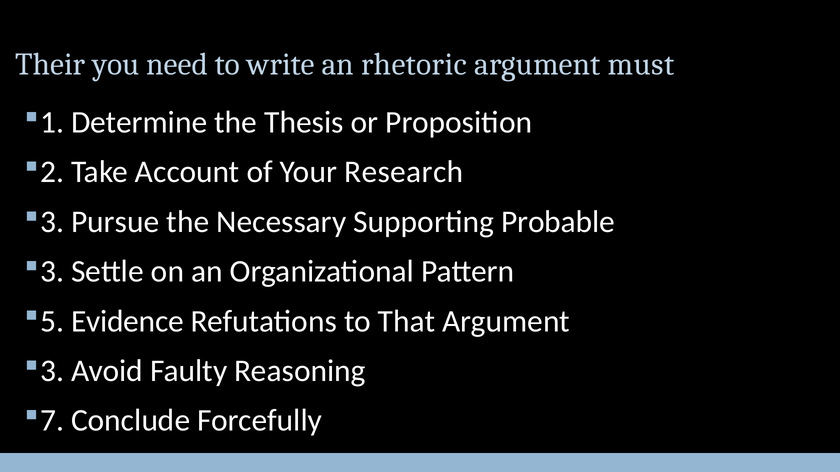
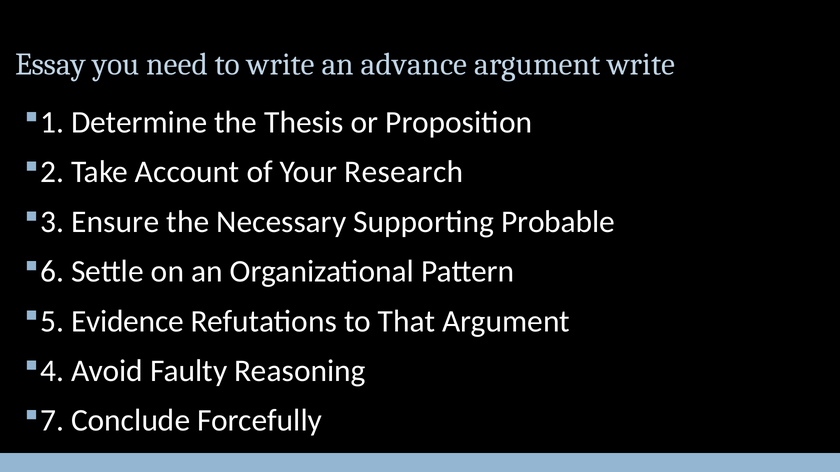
Their: Their -> Essay
rhetoric: rhetoric -> advance
argument must: must -> write
Pursue: Pursue -> Ensure
3 at (52, 272): 3 -> 6
3 at (52, 371): 3 -> 4
